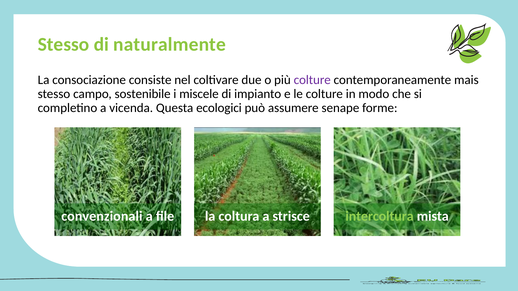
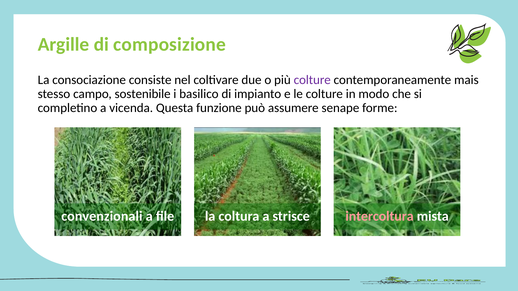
Stesso at (64, 45): Stesso -> Argille
naturalmente: naturalmente -> composizione
miscele: miscele -> basilico
ecologici: ecologici -> funzione
intercoltura colour: light green -> pink
